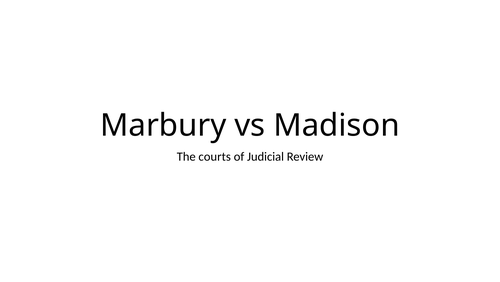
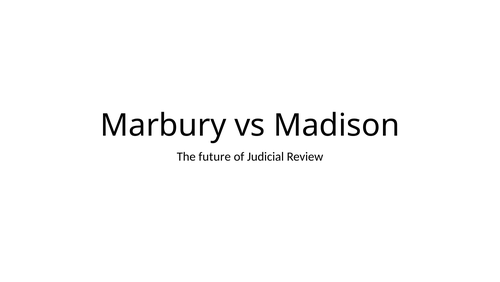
courts: courts -> future
